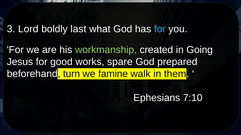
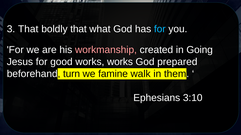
3 Lord: Lord -> That
boldly last: last -> that
workmanship colour: light green -> pink
works spare: spare -> works
7:10: 7:10 -> 3:10
